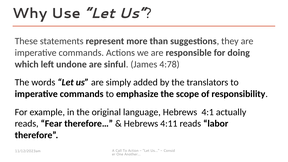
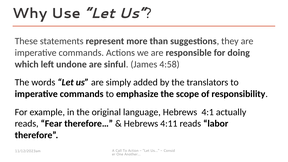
4:78: 4:78 -> 4:58
